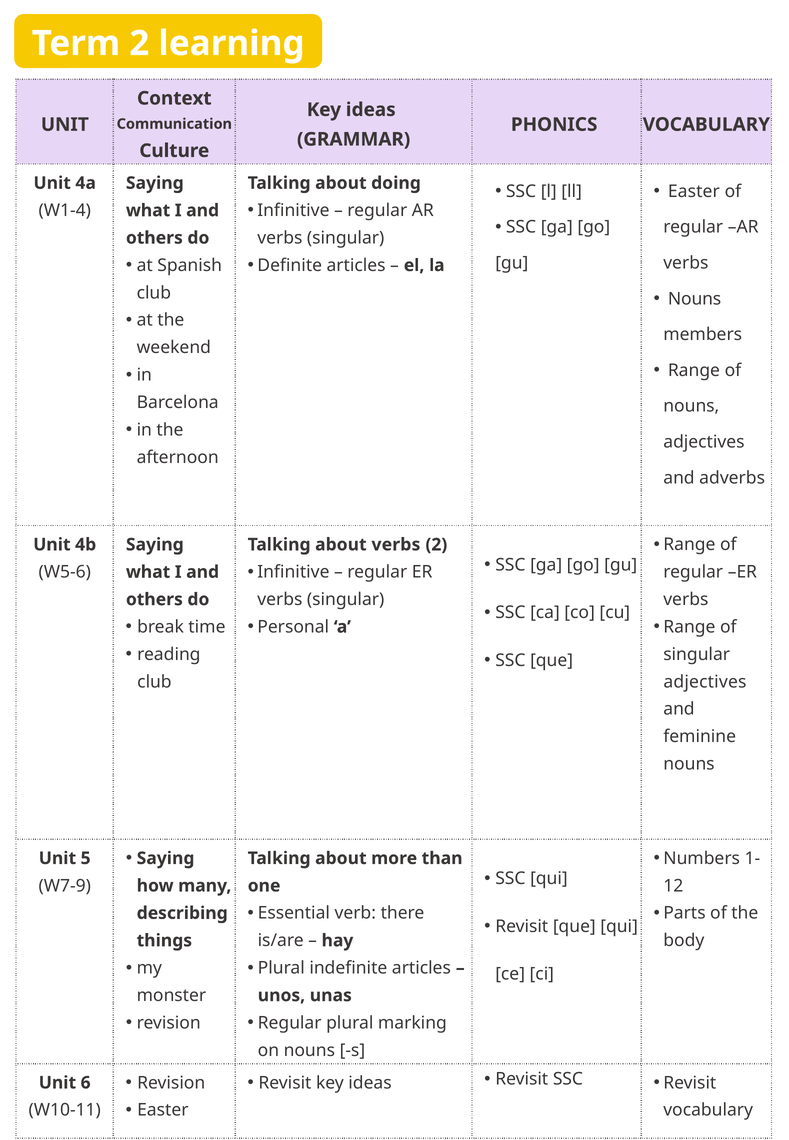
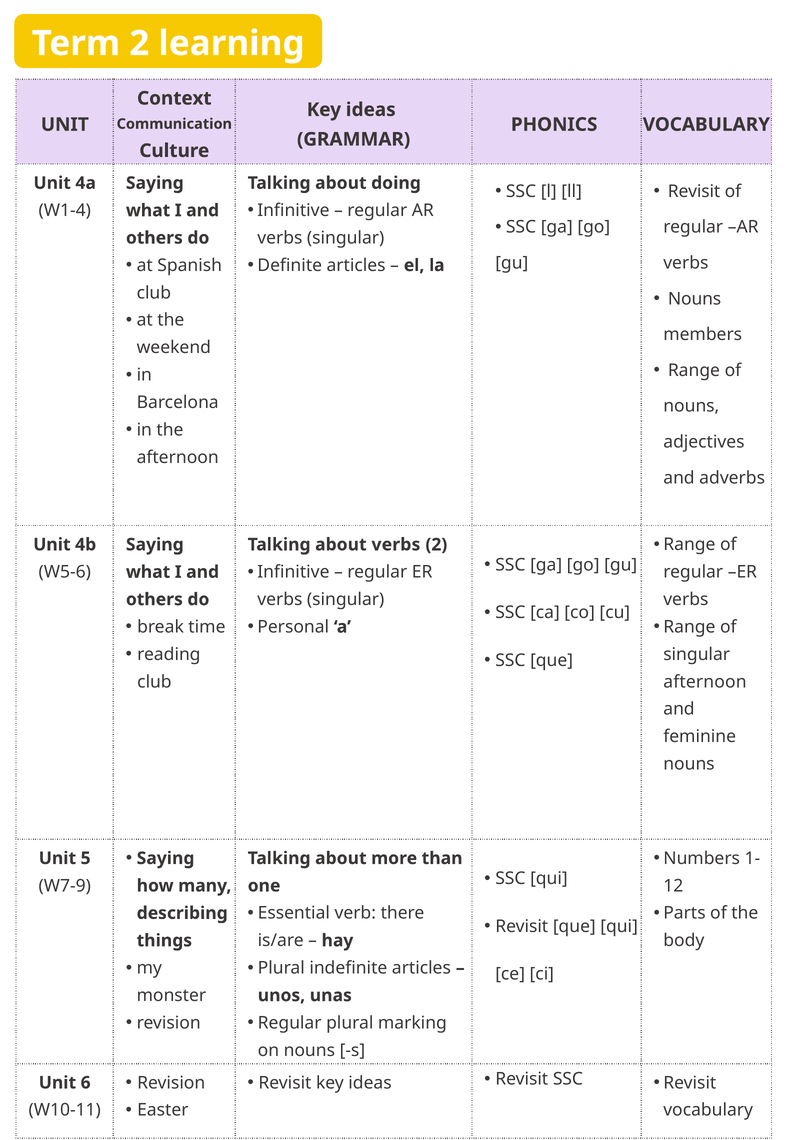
Easter at (694, 191): Easter -> Revisit
adjectives at (705, 682): adjectives -> afternoon
